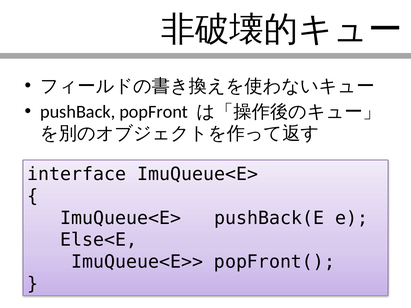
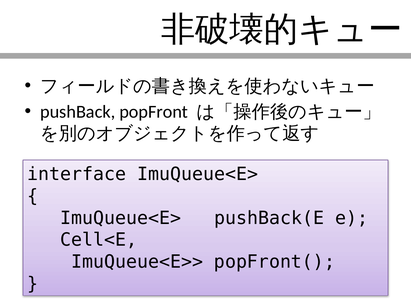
Else<E: Else<E -> Cell<E
